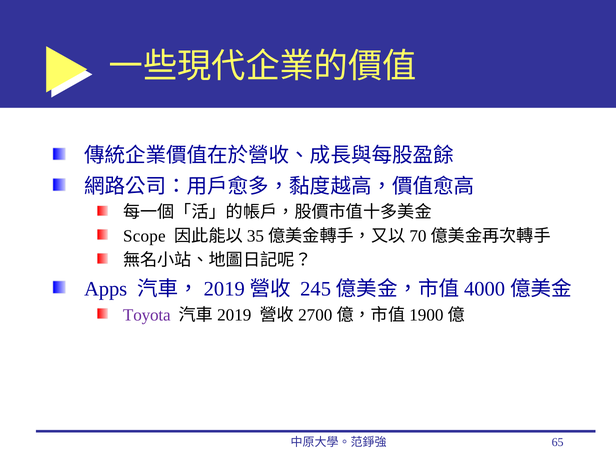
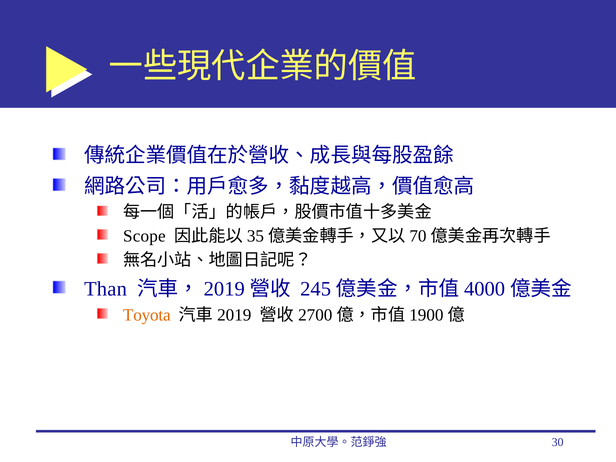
Apps: Apps -> Than
Toyota colour: purple -> orange
65: 65 -> 30
